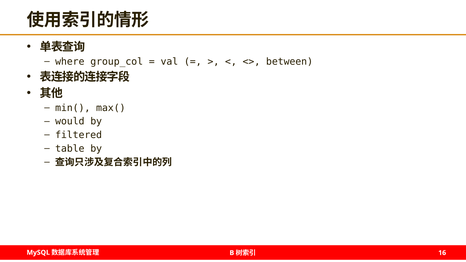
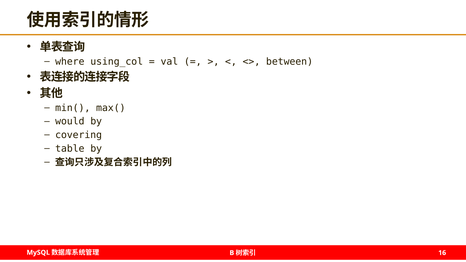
group_col: group_col -> using_col
filtered: filtered -> covering
